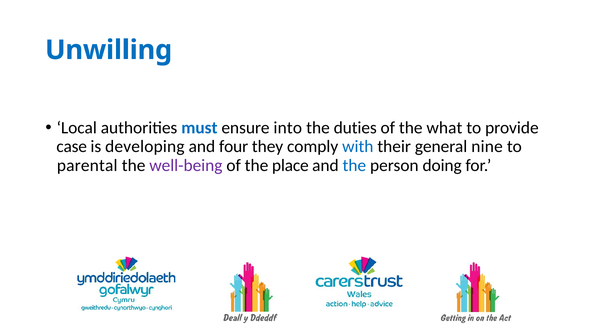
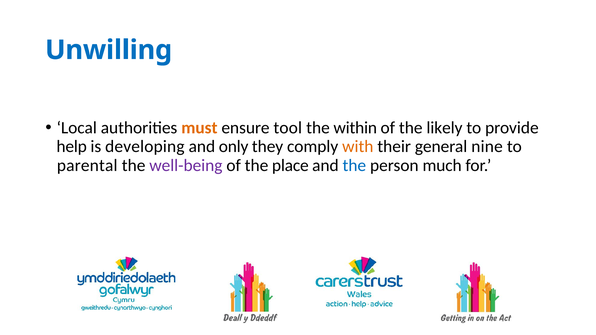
must colour: blue -> orange
into: into -> tool
duties: duties -> within
what: what -> likely
case: case -> help
four: four -> only
with colour: blue -> orange
doing: doing -> much
